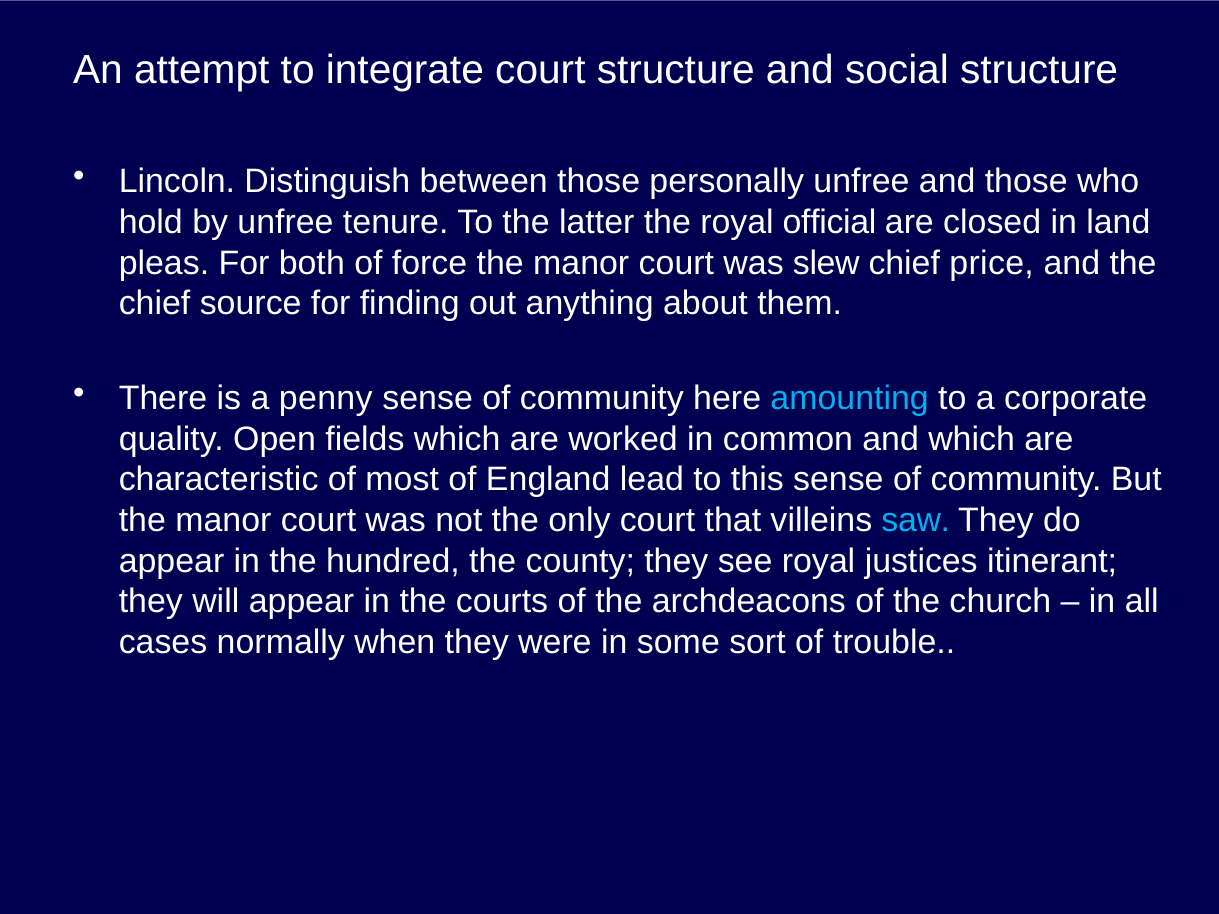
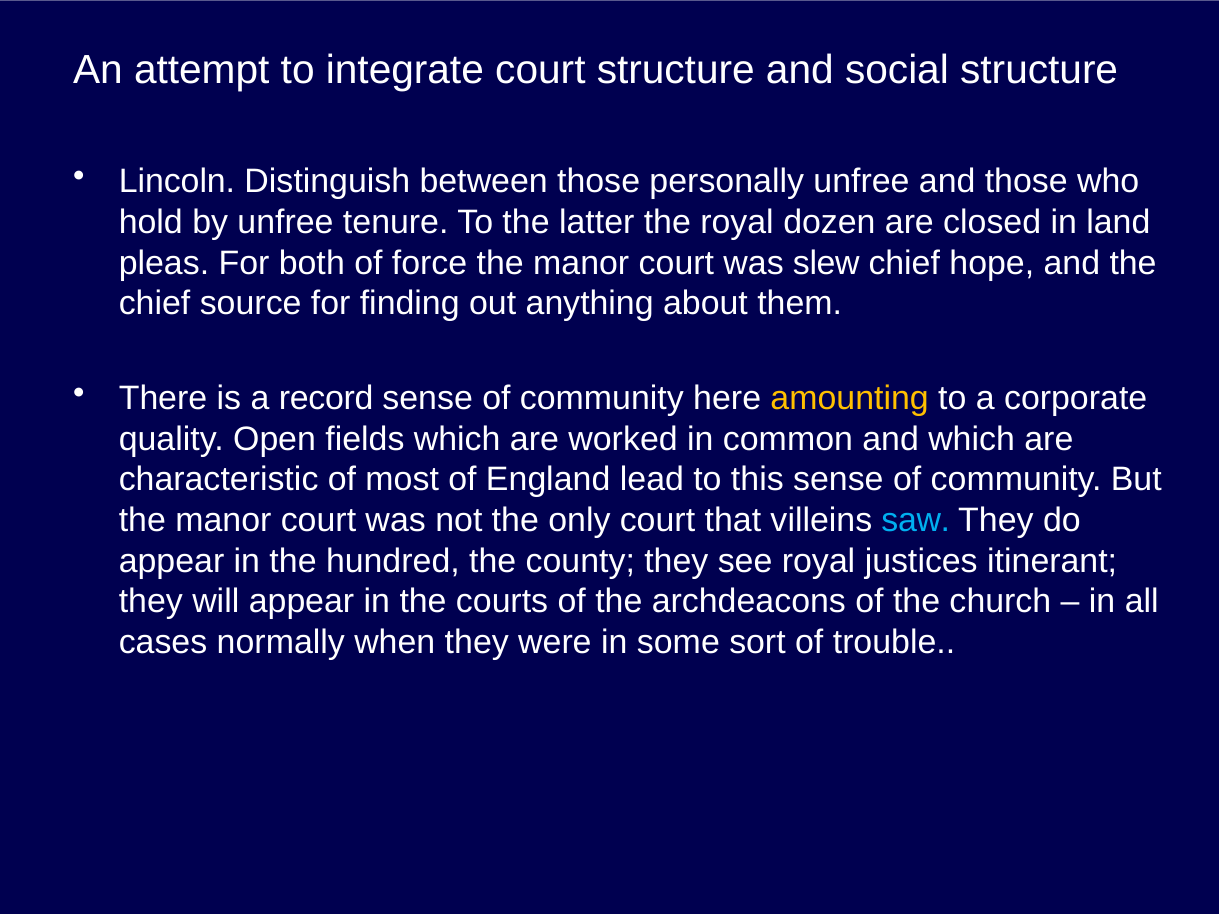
official: official -> dozen
price: price -> hope
penny: penny -> record
amounting colour: light blue -> yellow
